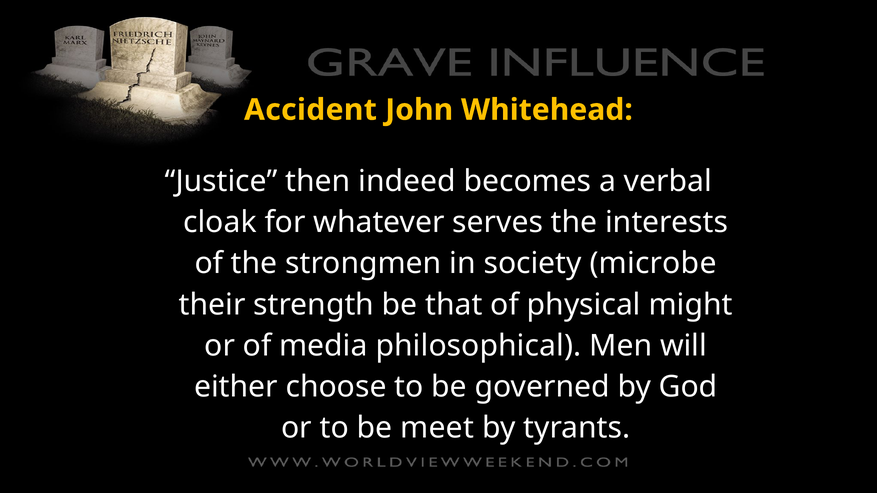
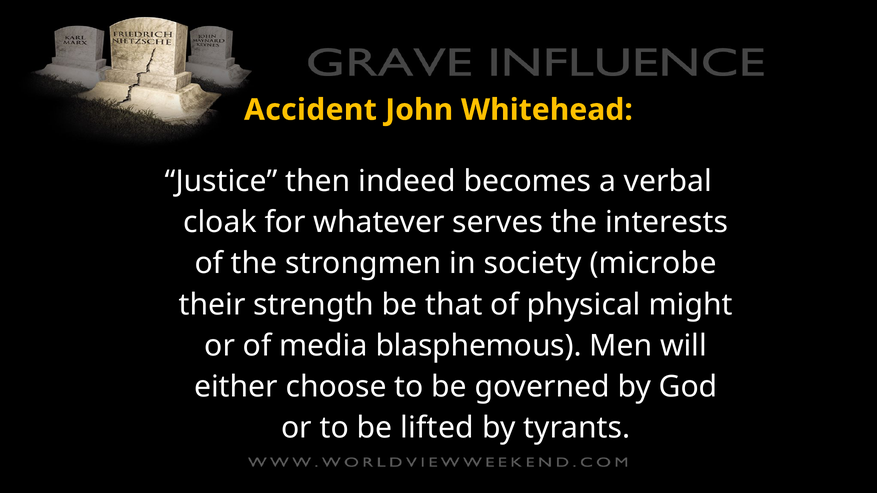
philosophical: philosophical -> blasphemous
meet: meet -> lifted
